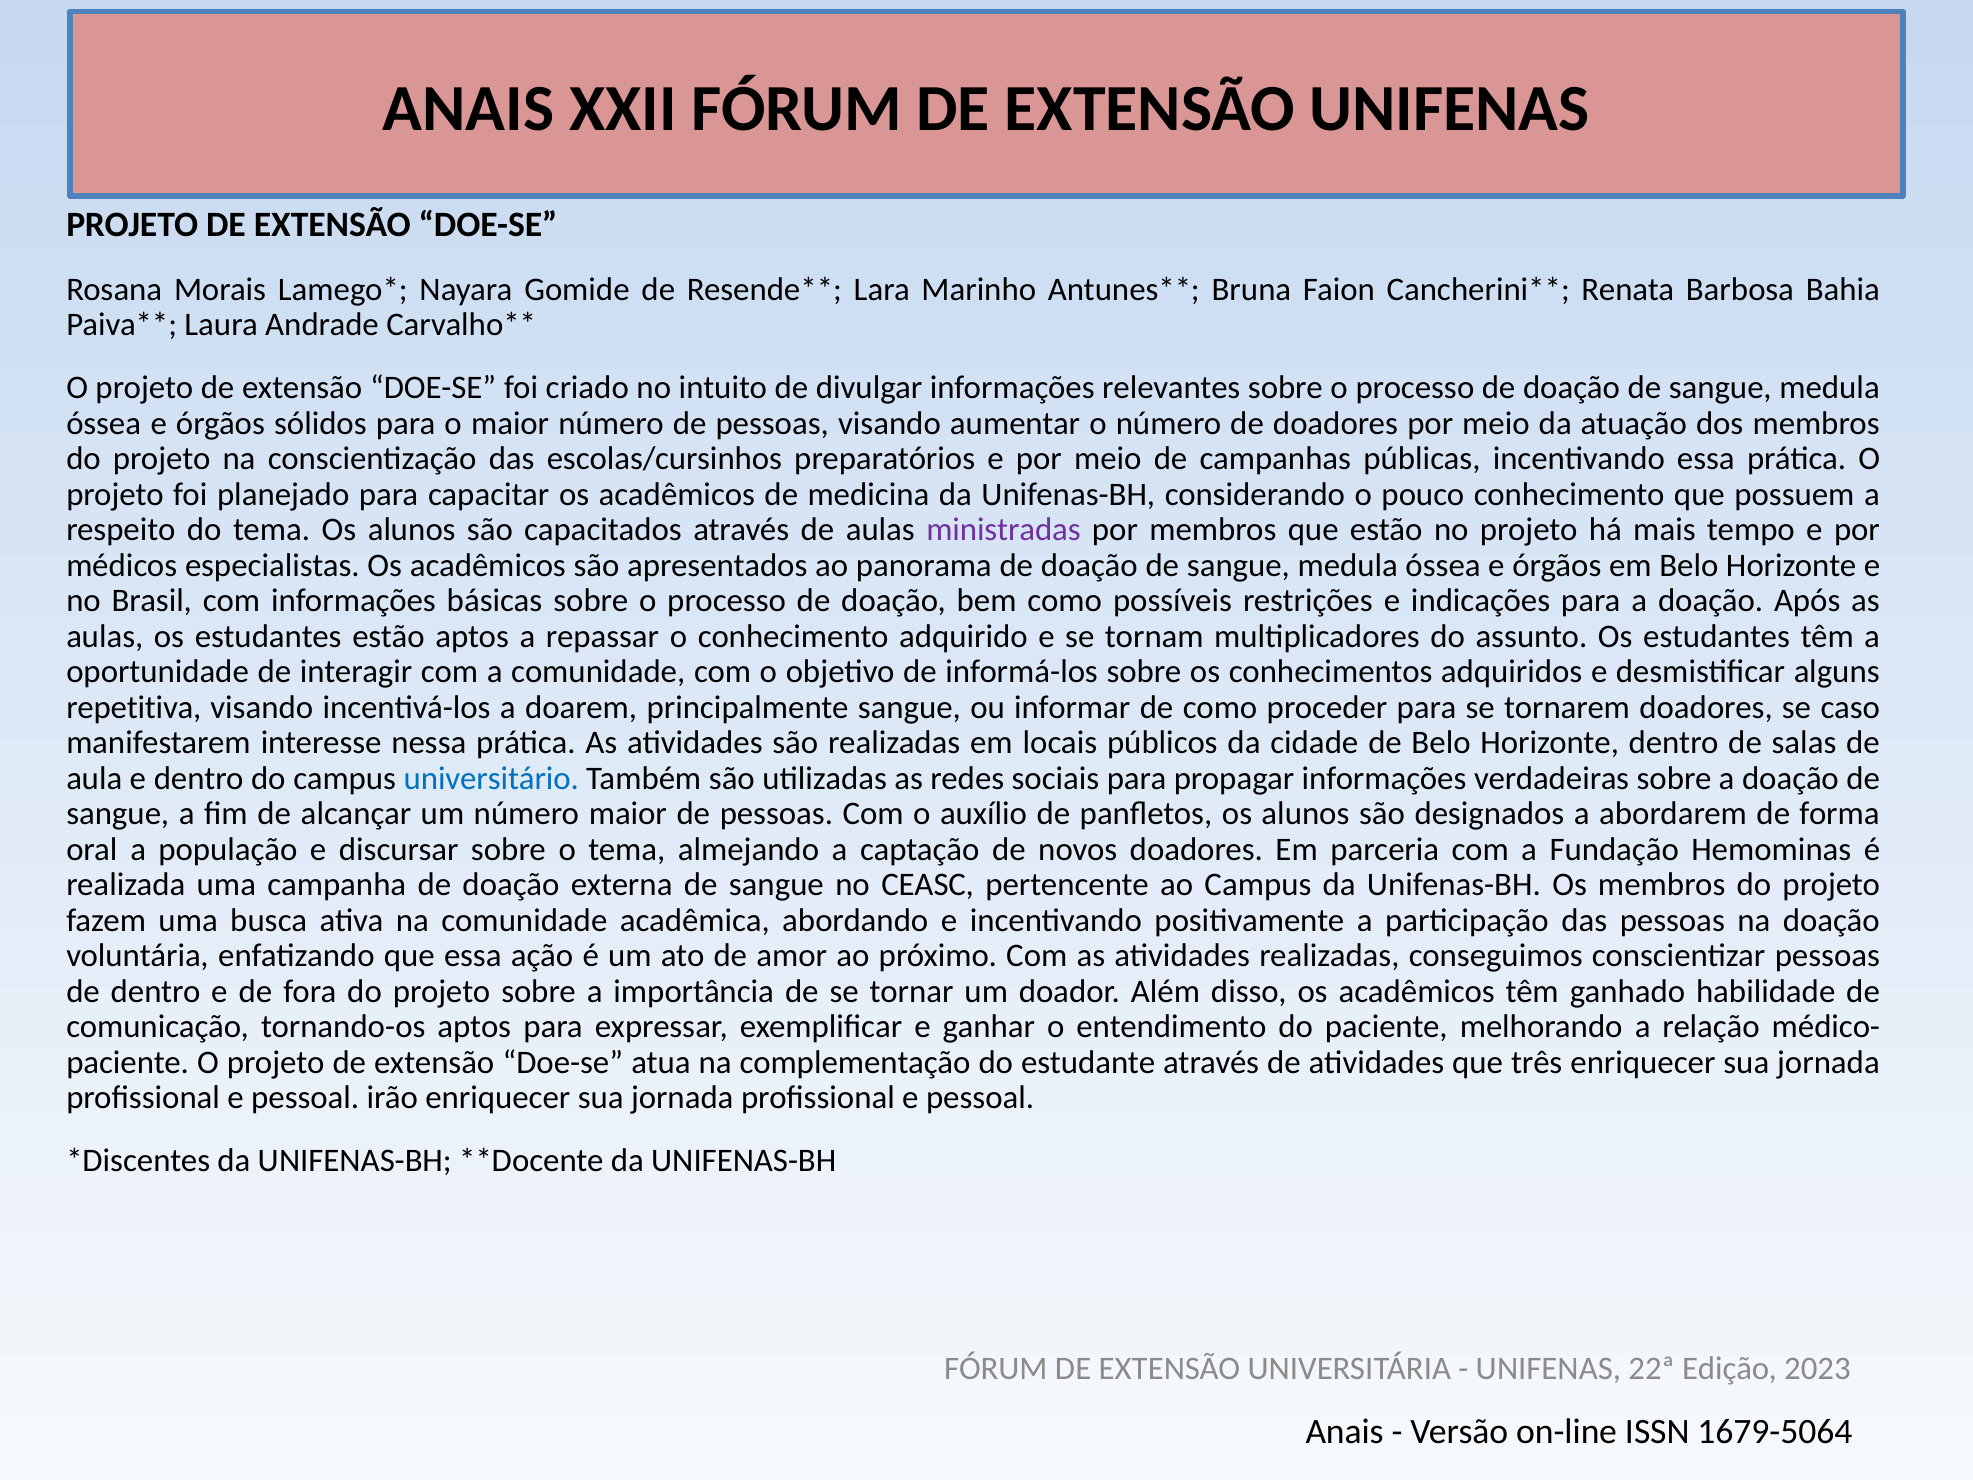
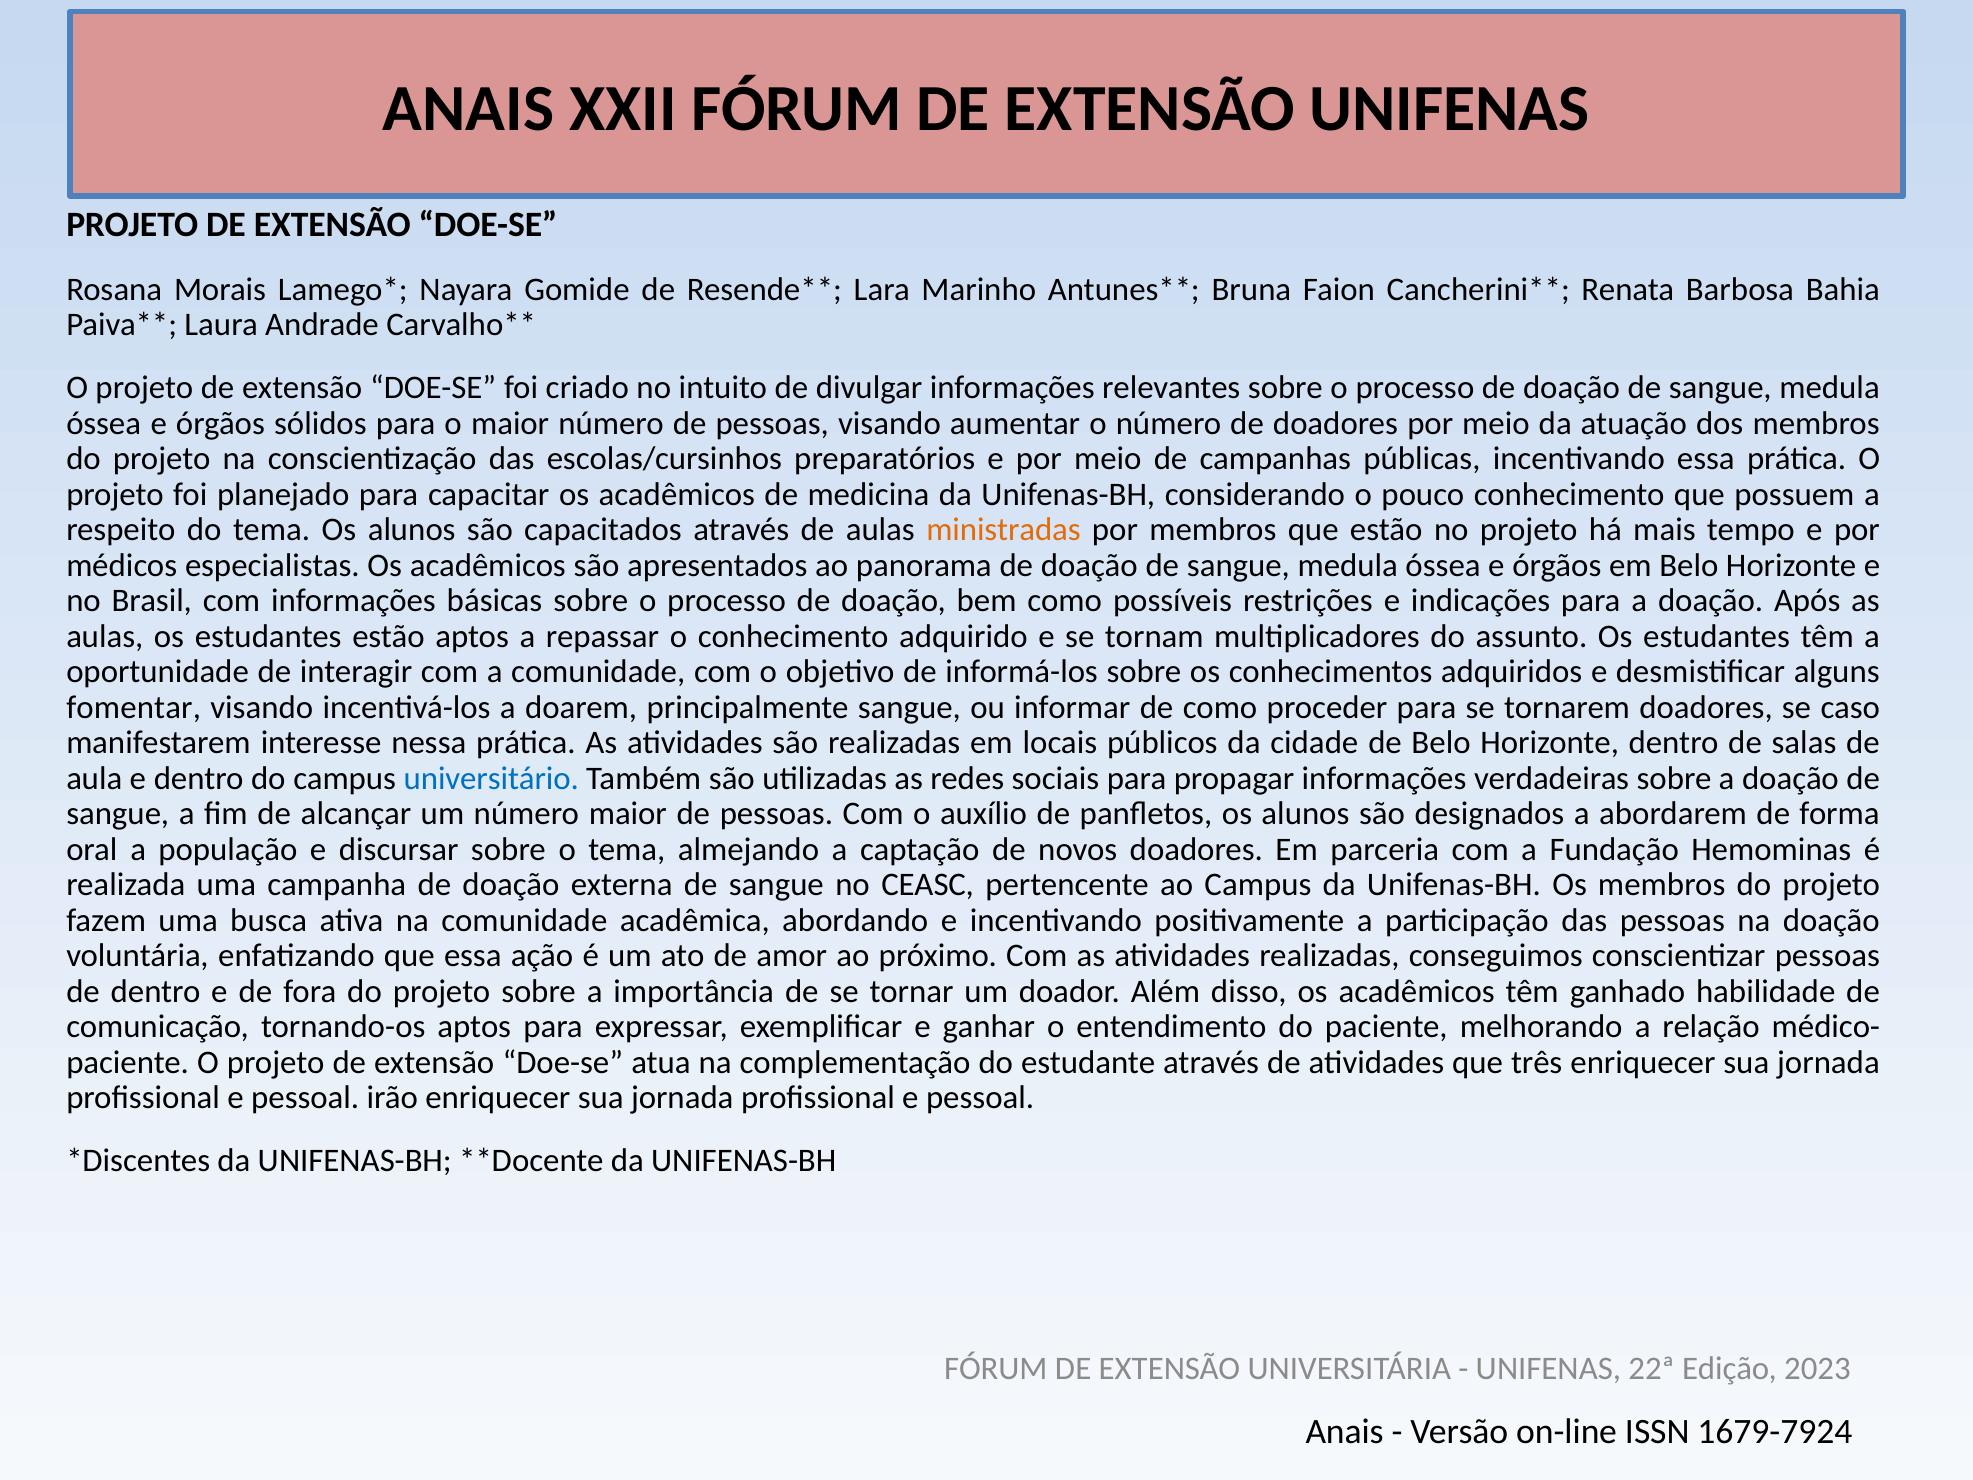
ministradas colour: purple -> orange
repetitiva: repetitiva -> fomentar
1679-5064: 1679-5064 -> 1679-7924
